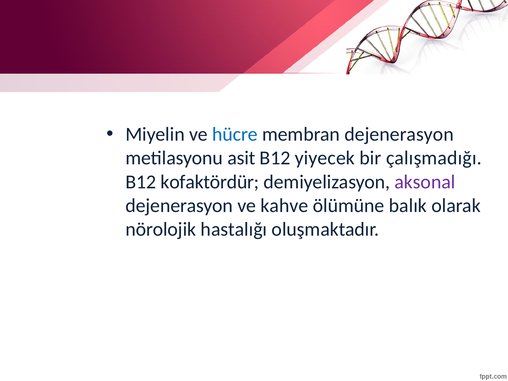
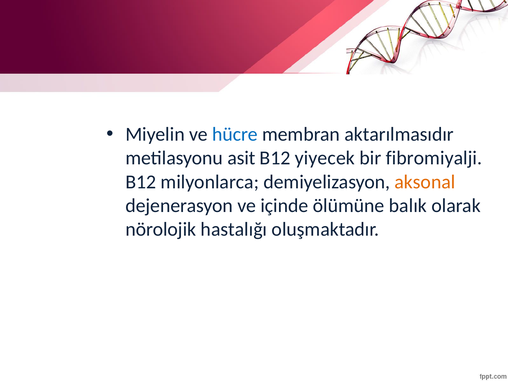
membran dejenerasyon: dejenerasyon -> aktarılmasıdır
çalışmadığı: çalışmadığı -> fibromiyalji
kofaktördür: kofaktördür -> milyonlarca
aksonal colour: purple -> orange
kahve: kahve -> içinde
